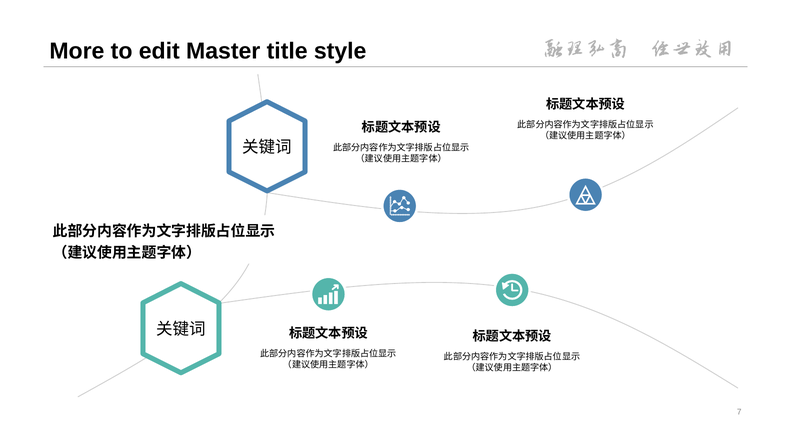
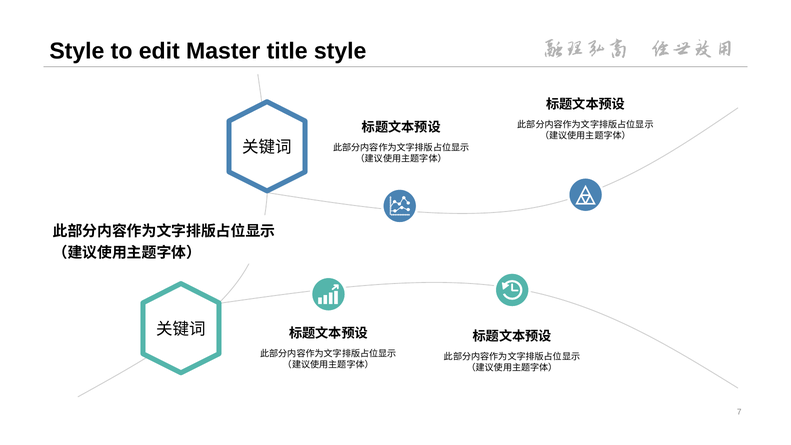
More at (77, 51): More -> Style
